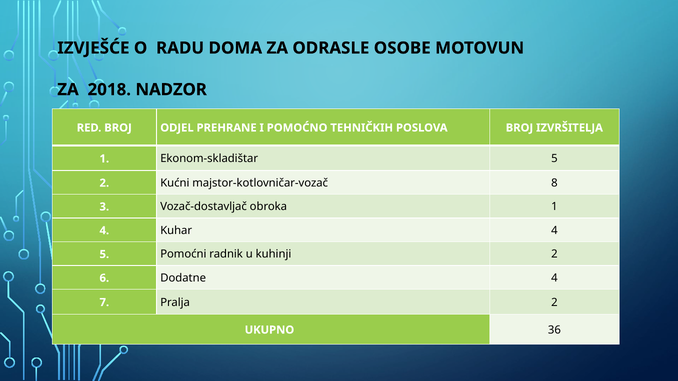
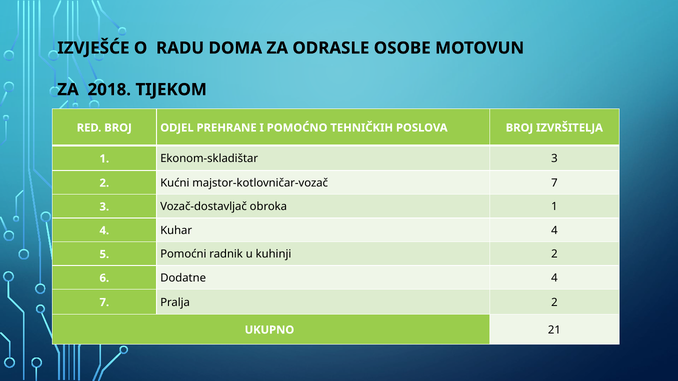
NADZOR: NADZOR -> TIJEKOM
Ekonom-skladištar 5: 5 -> 3
majstor-kotlovničar-vozač 8: 8 -> 7
36: 36 -> 21
